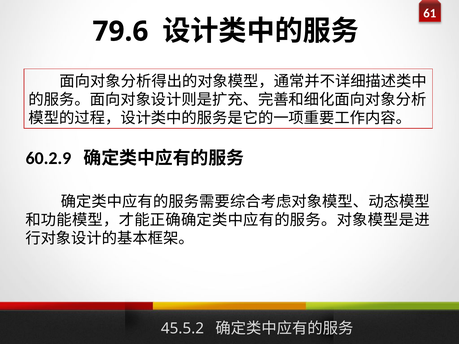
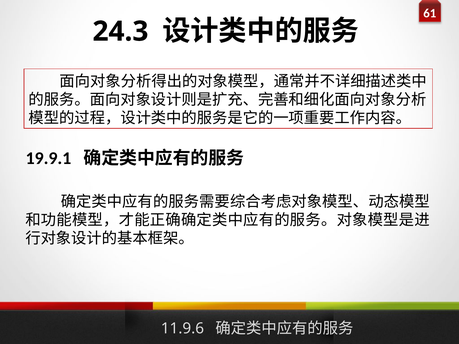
79.6: 79.6 -> 24.3
60.2.9: 60.2.9 -> 19.9.1
45.5.2: 45.5.2 -> 11.9.6
